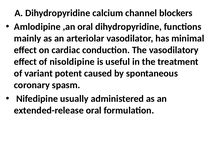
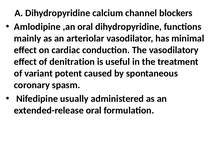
nisoldipine: nisoldipine -> denitration
